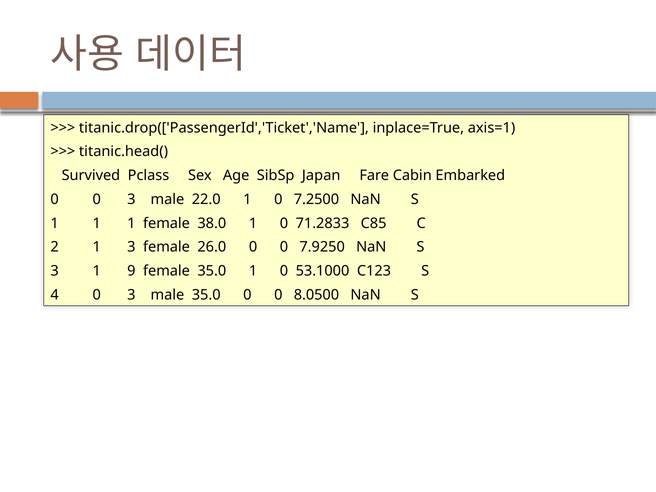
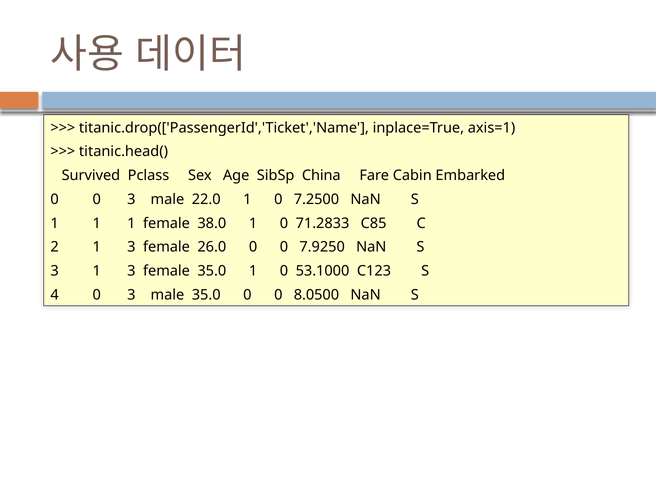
Japan: Japan -> China
3 1 9: 9 -> 3
